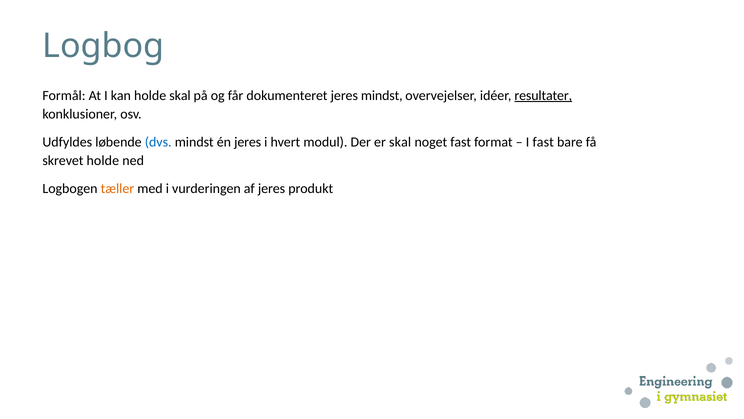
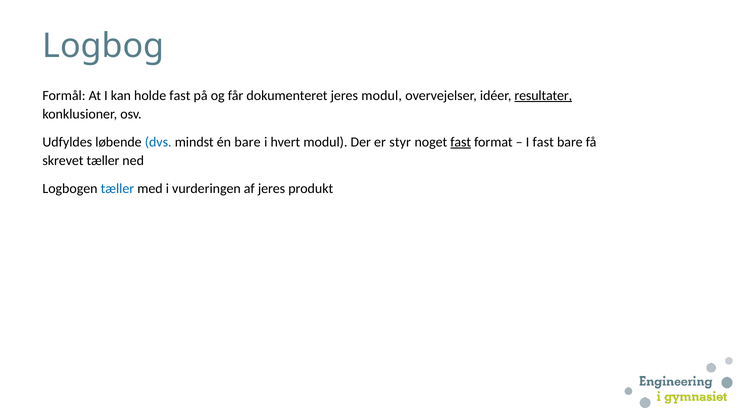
holde skal: skal -> fast
jeres mindst: mindst -> modul
én jeres: jeres -> bare
er skal: skal -> styr
fast at (461, 142) underline: none -> present
skrevet holde: holde -> tæller
tæller at (117, 188) colour: orange -> blue
